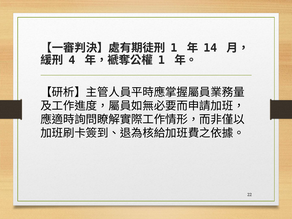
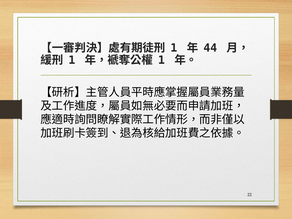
14: 14 -> 44
4 at (72, 60): 4 -> 1
